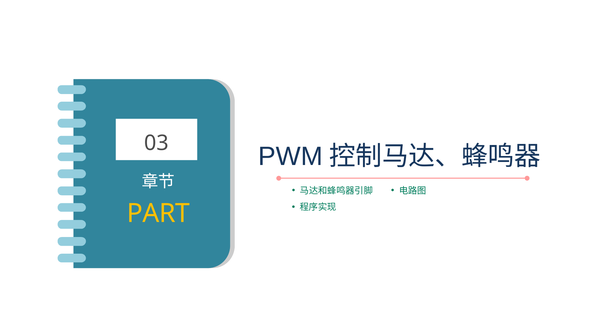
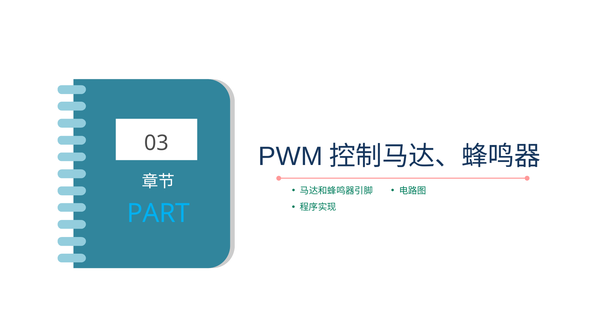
PART colour: yellow -> light blue
